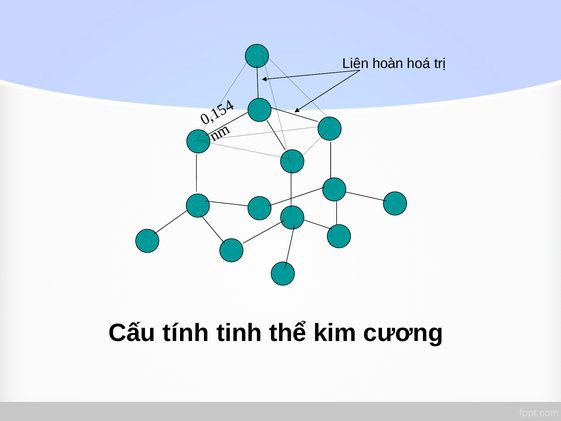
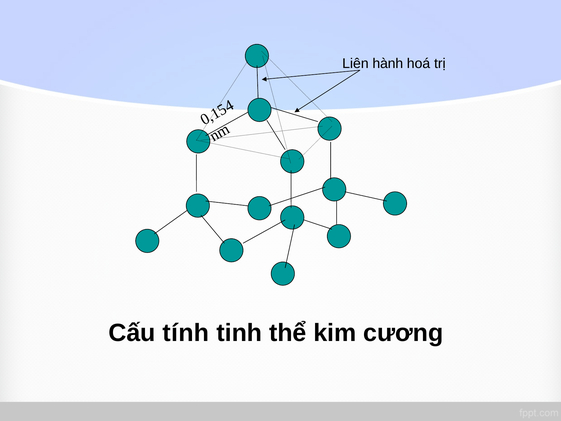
hoàn: hoàn -> hành
